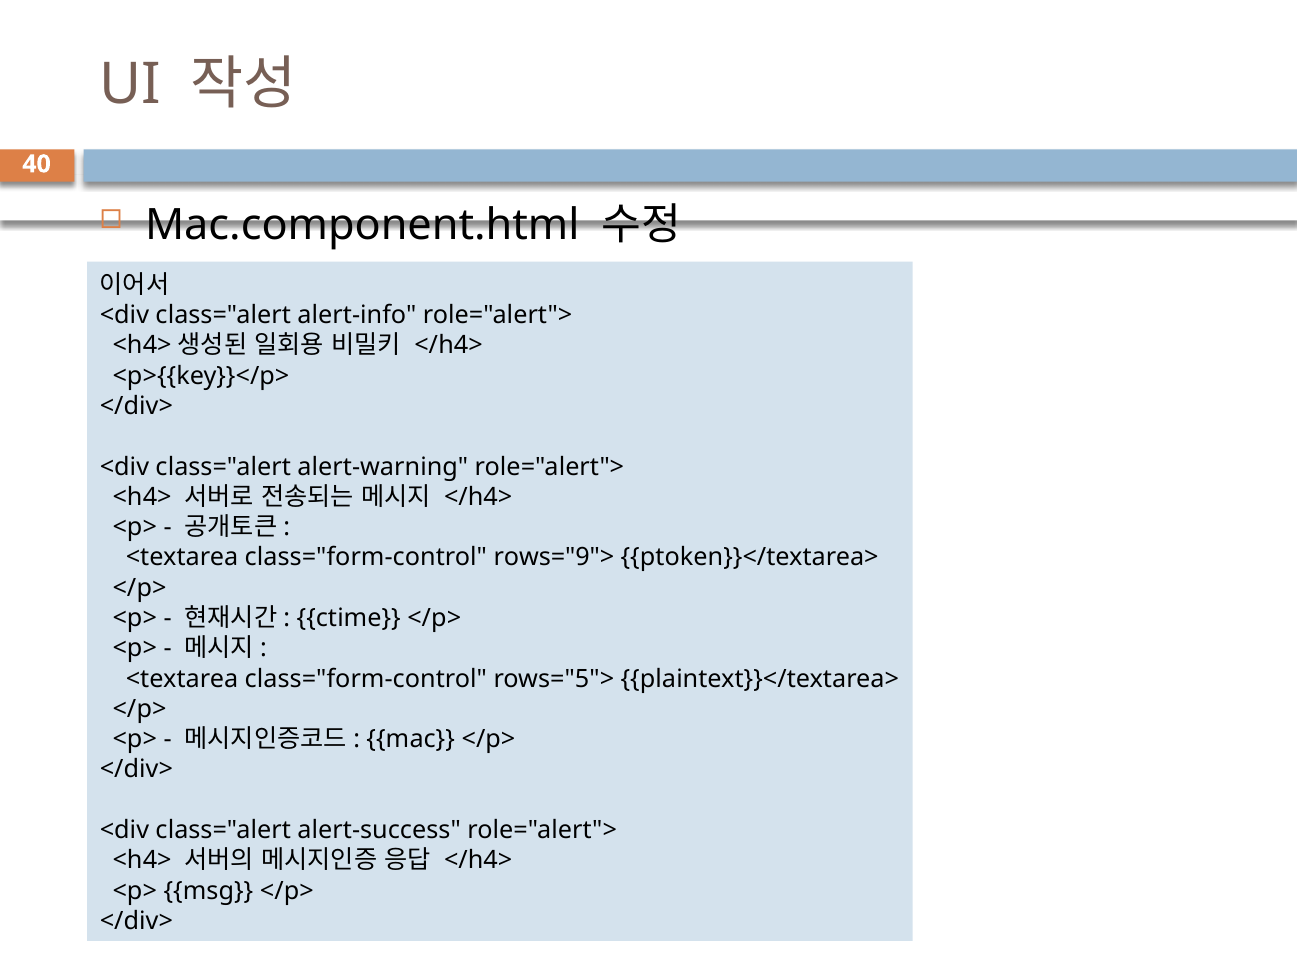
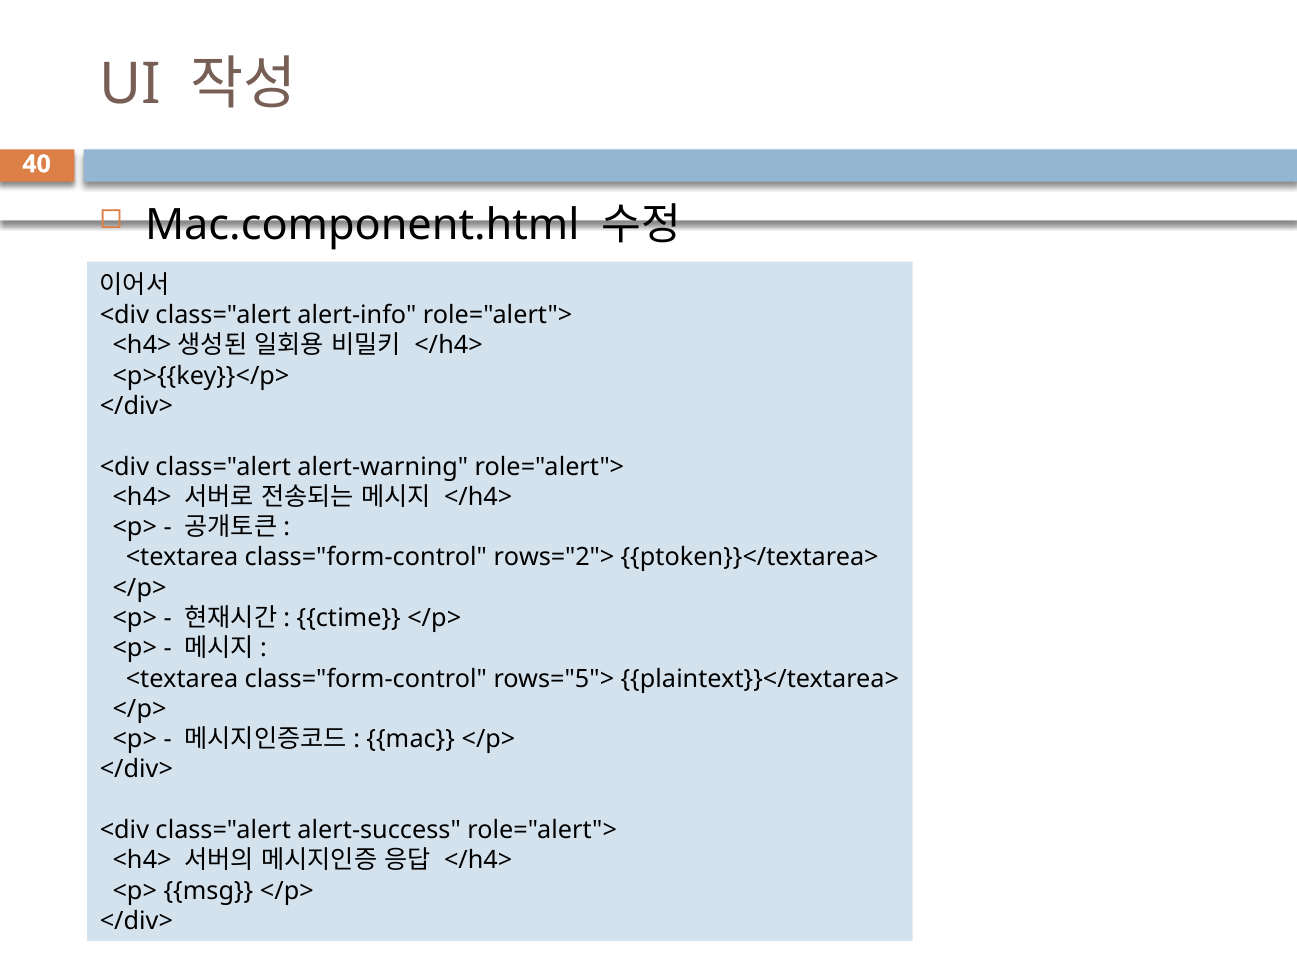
rows="9">: rows="9"> -> rows="2">
